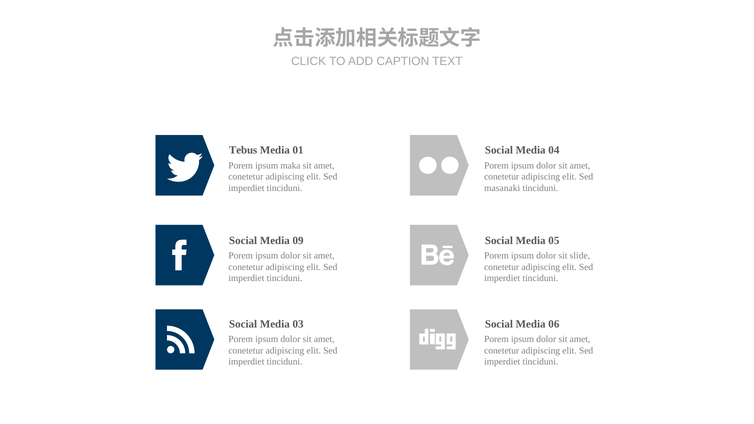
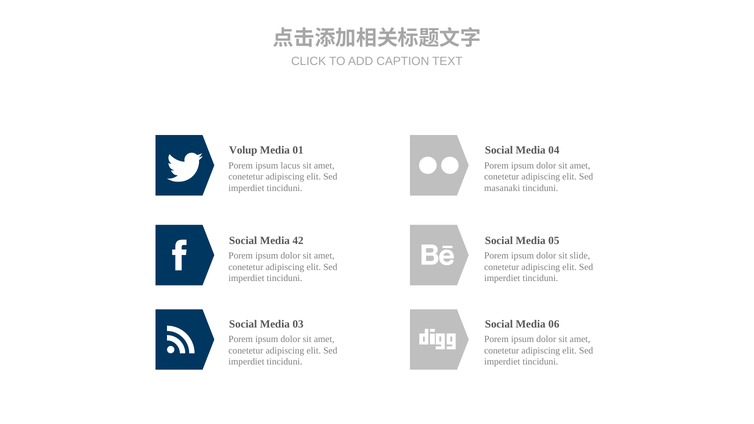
Tebus: Tebus -> Volup
maka: maka -> lacus
09: 09 -> 42
